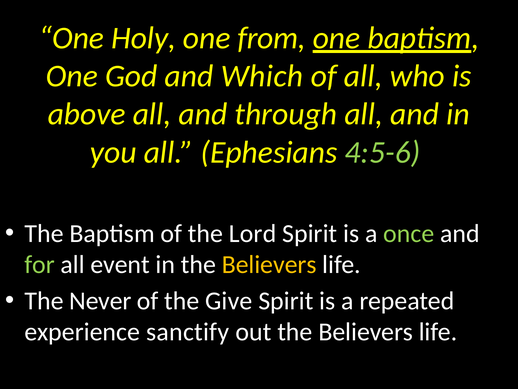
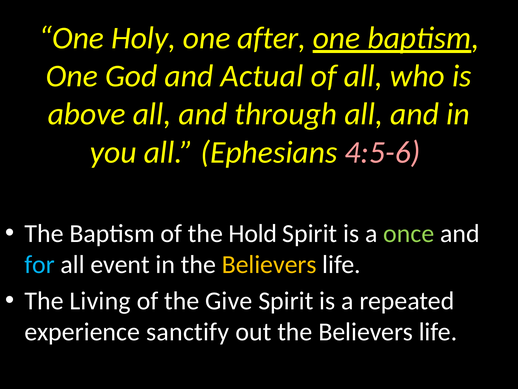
from: from -> after
Which: Which -> Actual
4:5-6 colour: light green -> pink
Lord: Lord -> Hold
for colour: light green -> light blue
Never: Never -> Living
